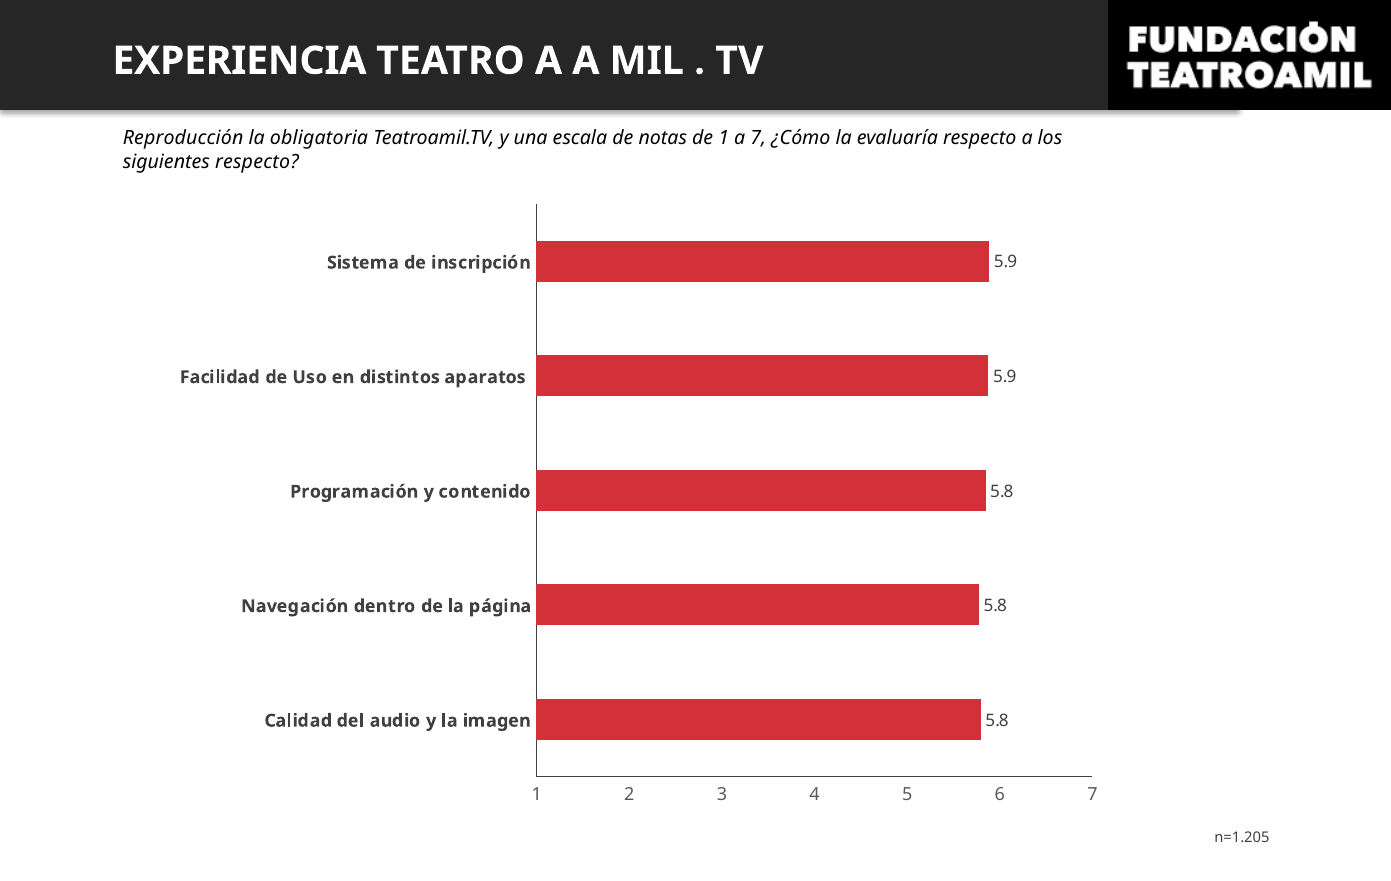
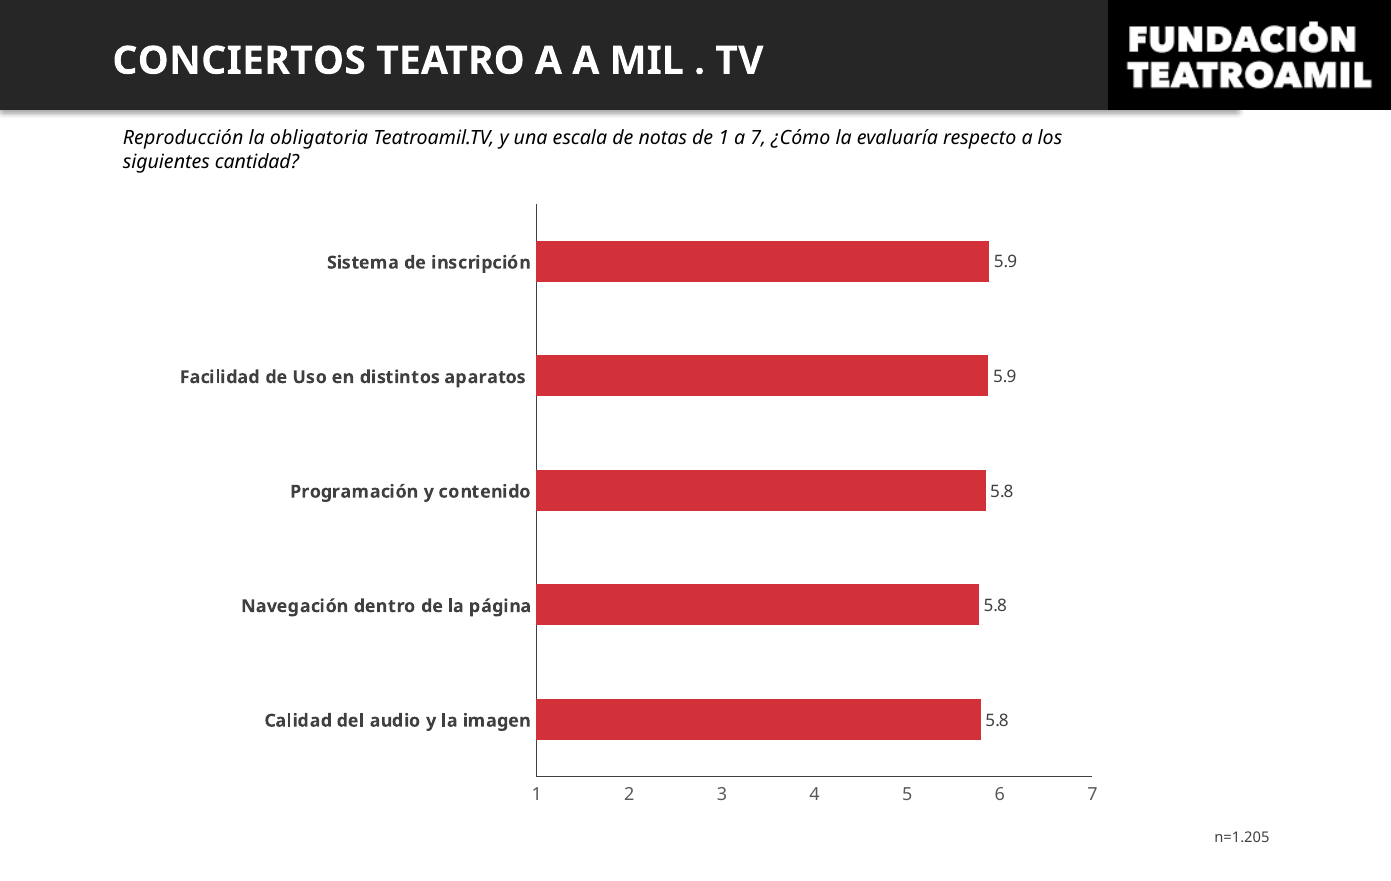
EXPERIENCIA: EXPERIENCIA -> CONCIERTOS
siguientes respecto: respecto -> cantidad
